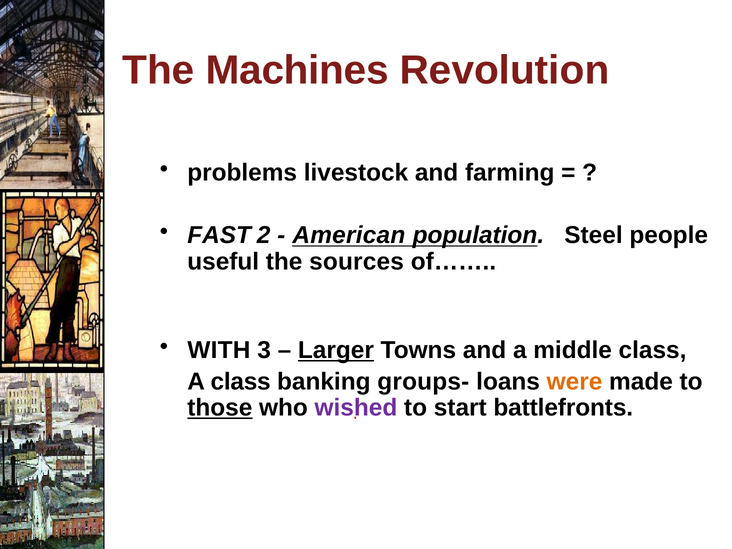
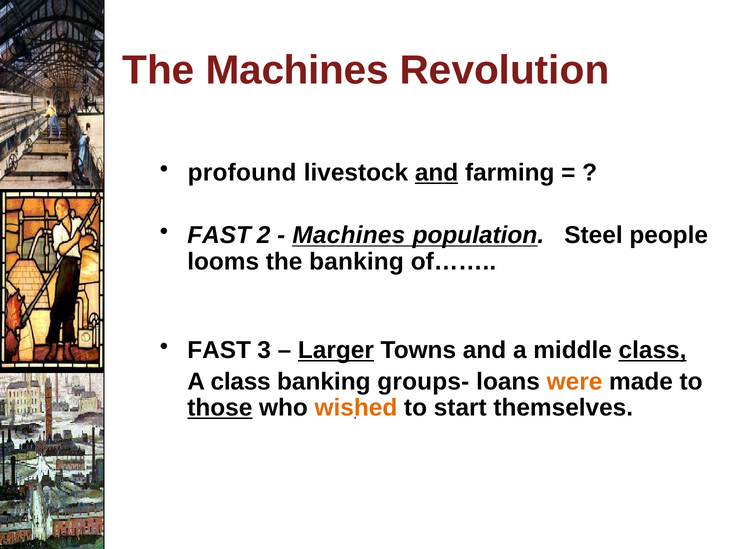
problems: problems -> profound
and at (437, 173) underline: none -> present
American at (349, 235): American -> Machines
useful: useful -> looms
the sources: sources -> banking
WITH at (219, 350): WITH -> FAST
class at (653, 350) underline: none -> present
wished colour: purple -> orange
battlefronts: battlefronts -> themselves
